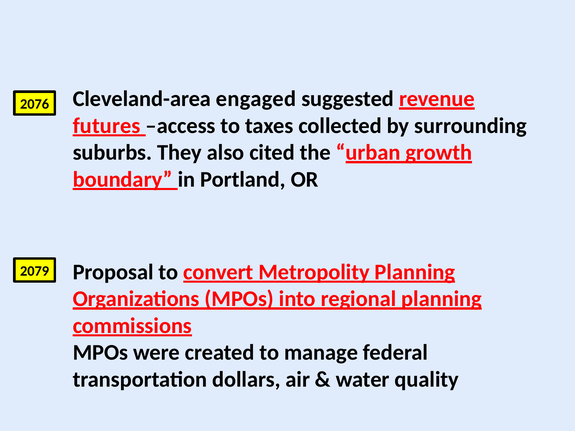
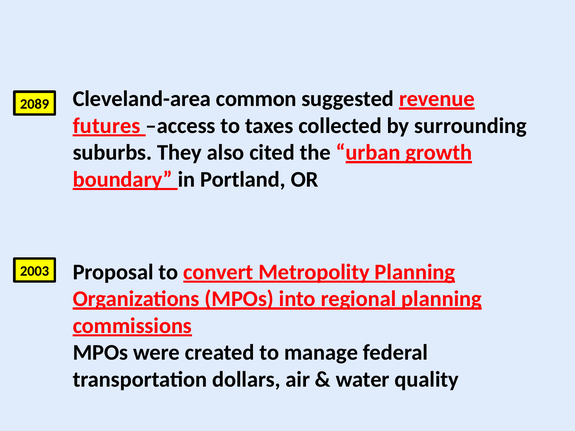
2076: 2076 -> 2089
engaged: engaged -> common
2079: 2079 -> 2003
